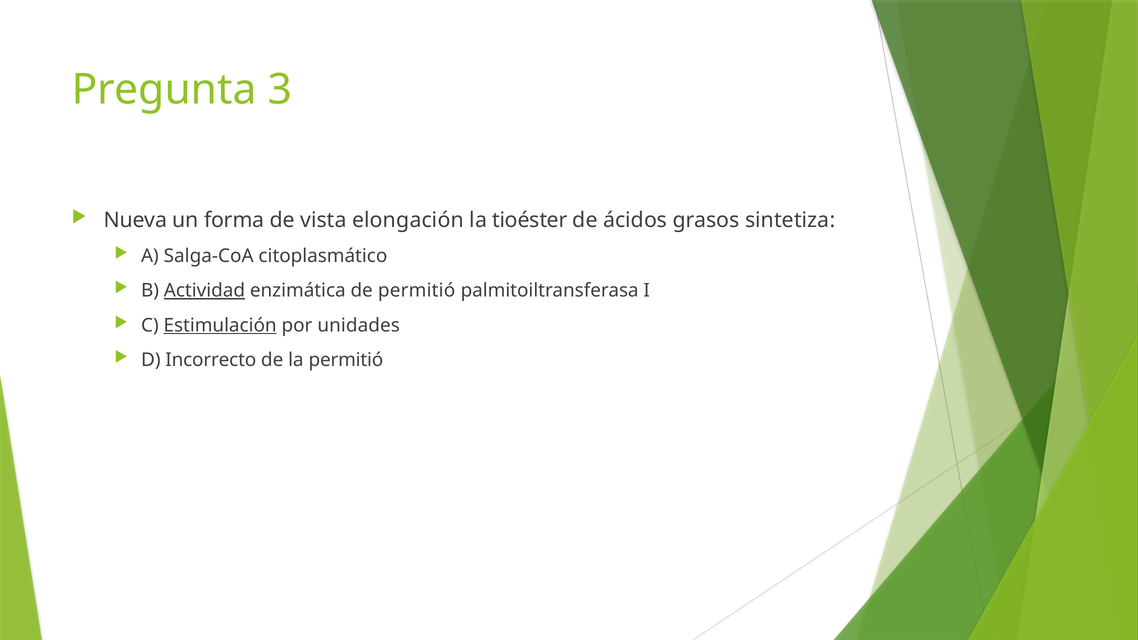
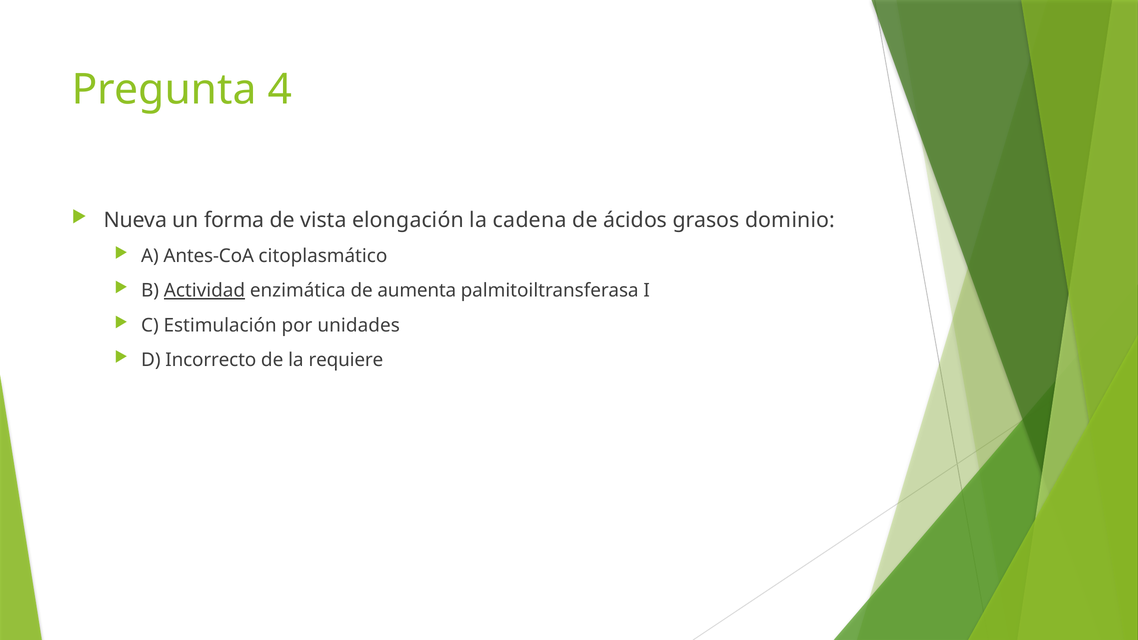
3: 3 -> 4
tioéster: tioéster -> cadena
sintetiza: sintetiza -> dominio
Salga-CoA: Salga-CoA -> Antes-CoA
de permitió: permitió -> aumenta
Estimulación underline: present -> none
la permitió: permitió -> requiere
